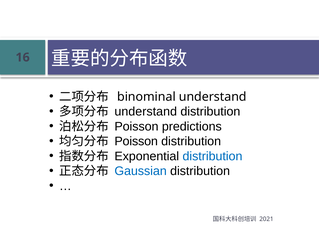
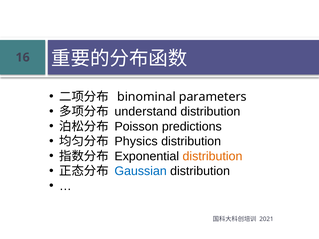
binominal understand: understand -> parameters
Poisson at (136, 142): Poisson -> Physics
distribution at (212, 156) colour: blue -> orange
